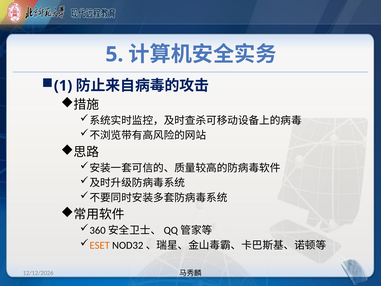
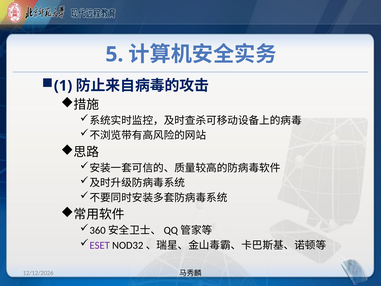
ESET colour: orange -> purple
